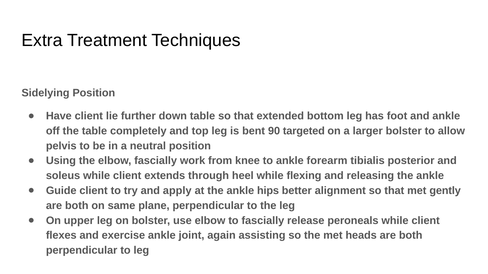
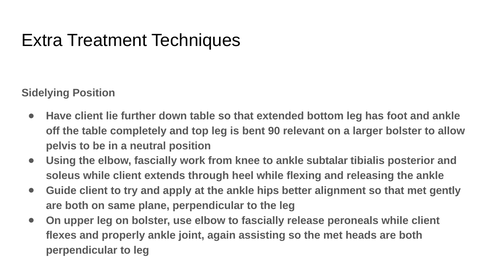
targeted: targeted -> relevant
forearm: forearm -> subtalar
exercise: exercise -> properly
